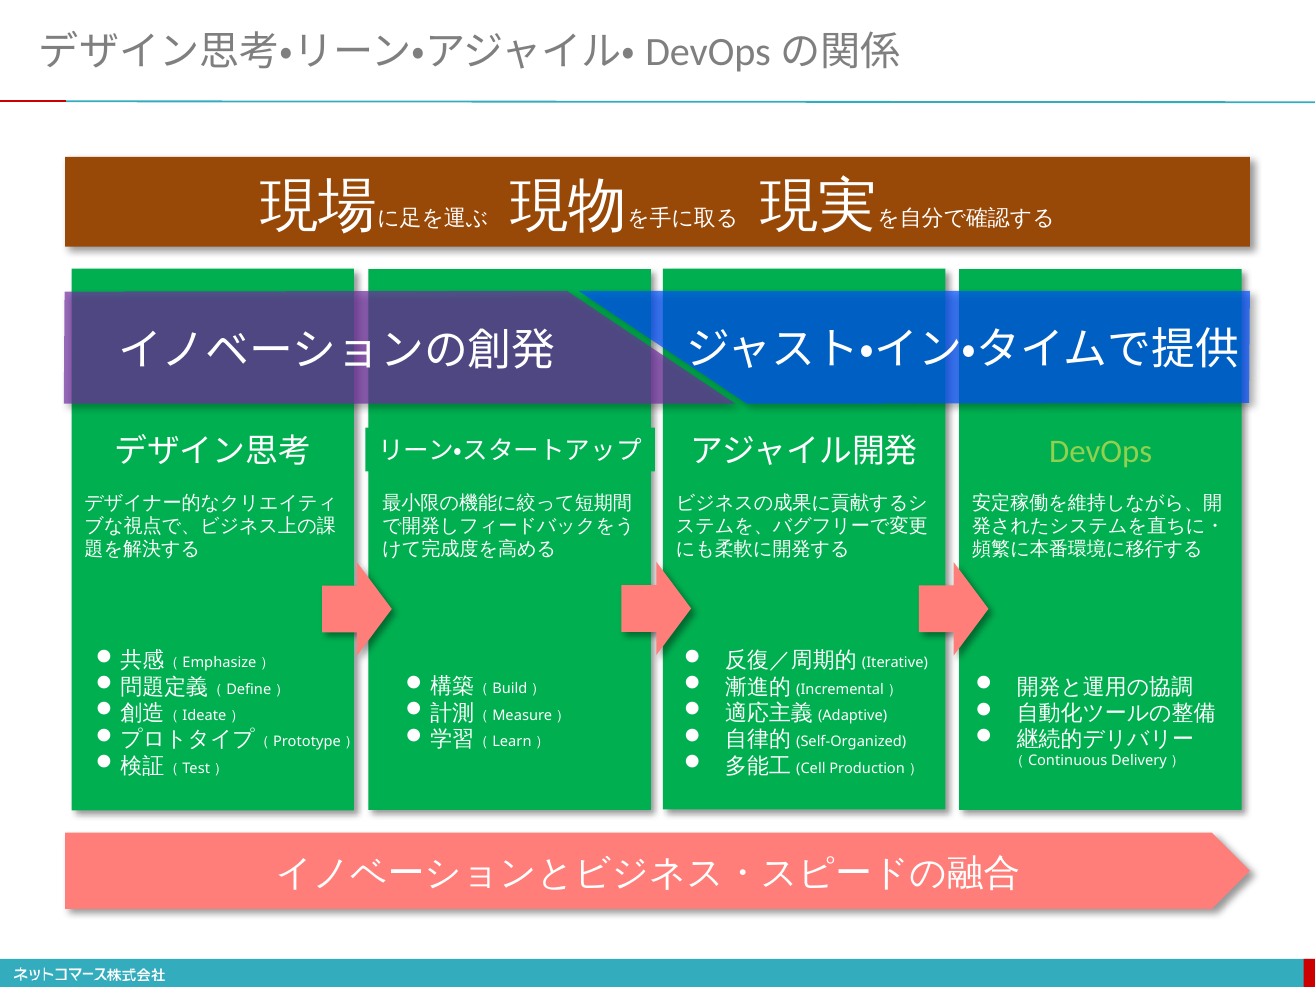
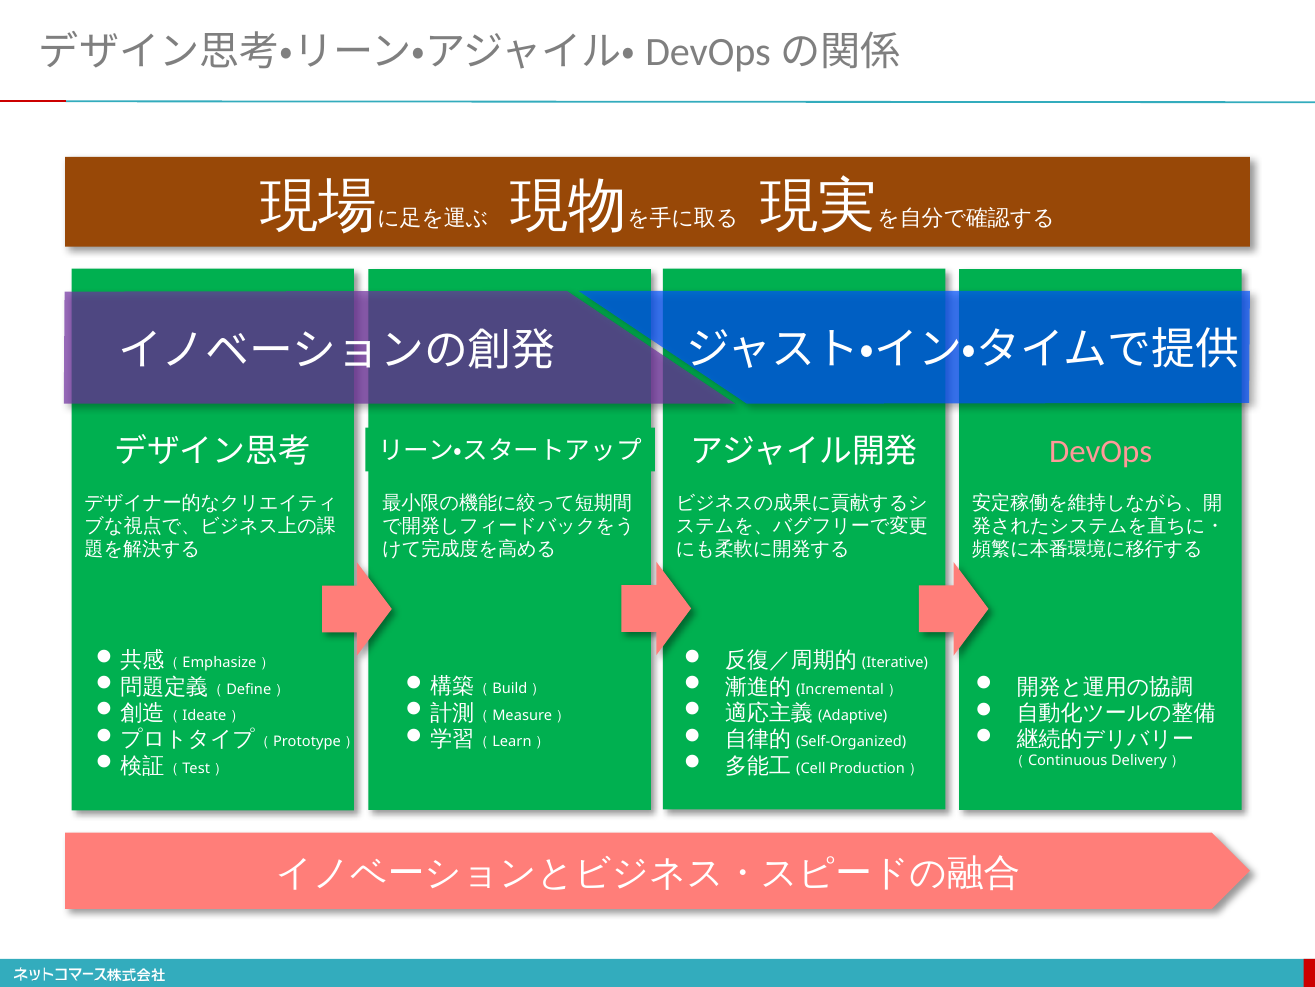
DevOps colour: light green -> pink
